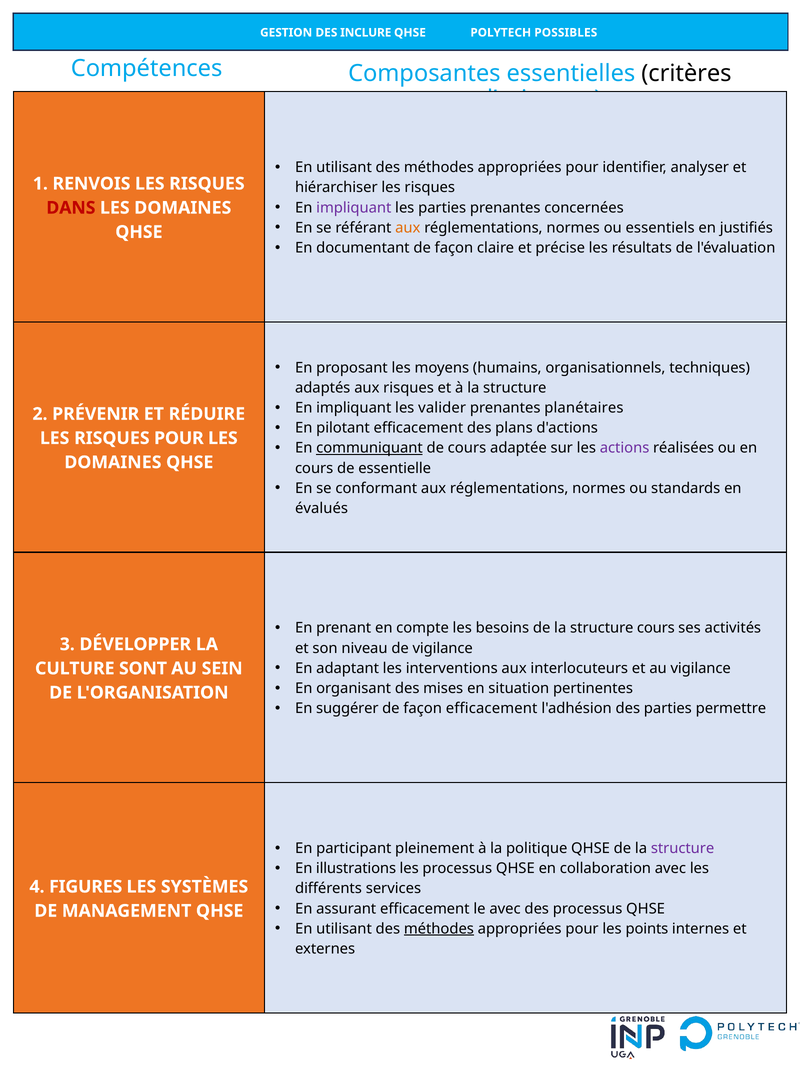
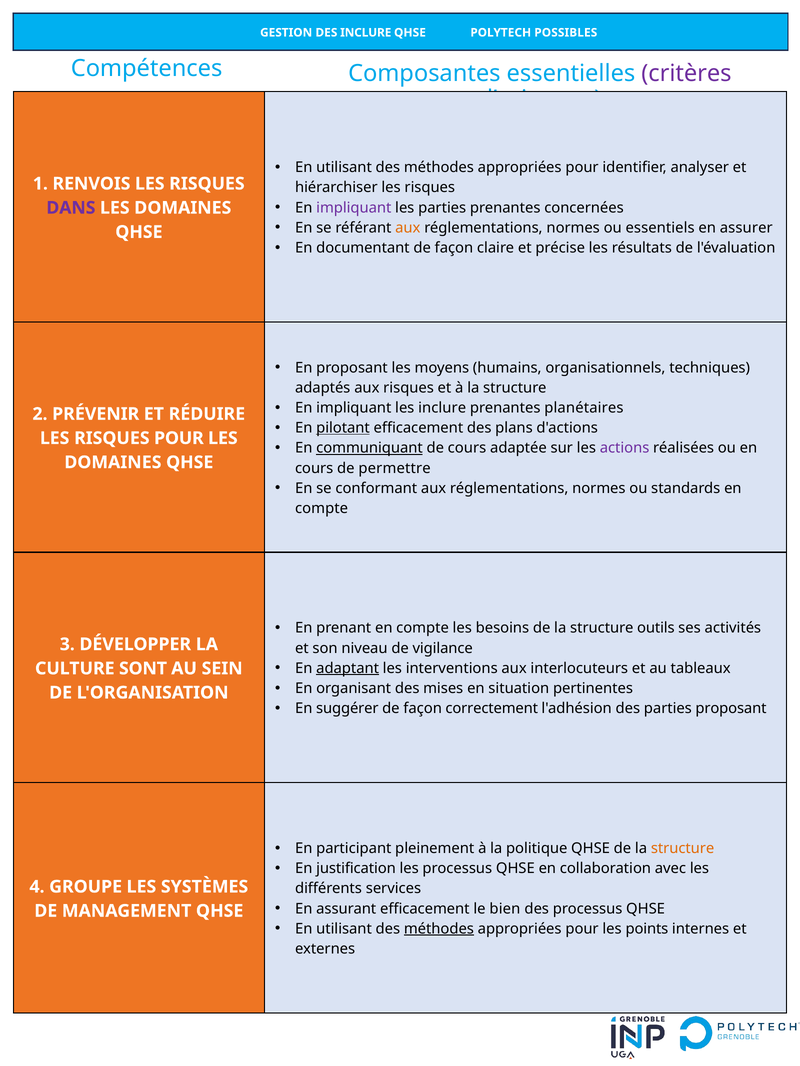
critères colour: black -> purple
DANS colour: red -> purple
justifiés: justifiés -> assurer
les valider: valider -> inclure
pilotant underline: none -> present
essentielle: essentielle -> permettre
évalués at (322, 509): évalués -> compte
structure cours: cours -> outils
adaptant underline: none -> present
au vigilance: vigilance -> tableaux
façon efficacement: efficacement -> correctement
parties permettre: permettre -> proposant
structure at (683, 849) colour: purple -> orange
illustrations: illustrations -> justification
FIGURES: FIGURES -> GROUPE
le avec: avec -> bien
